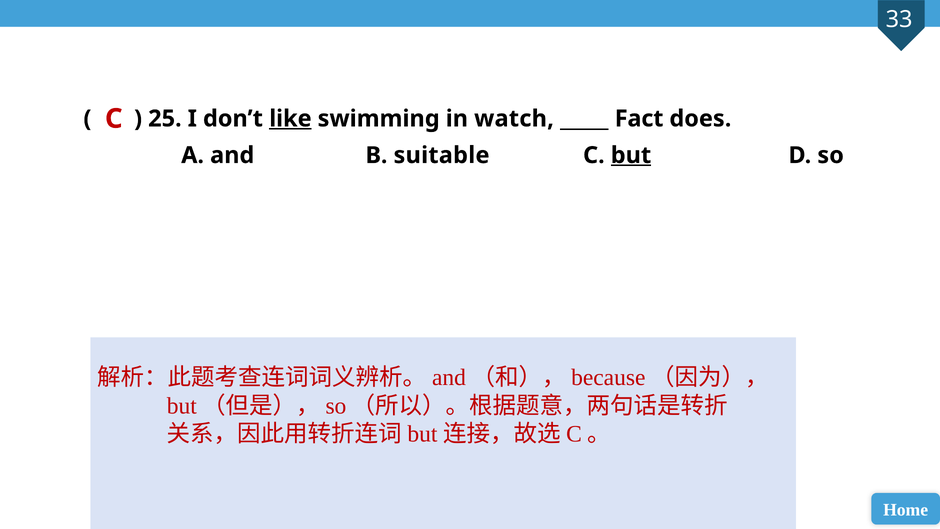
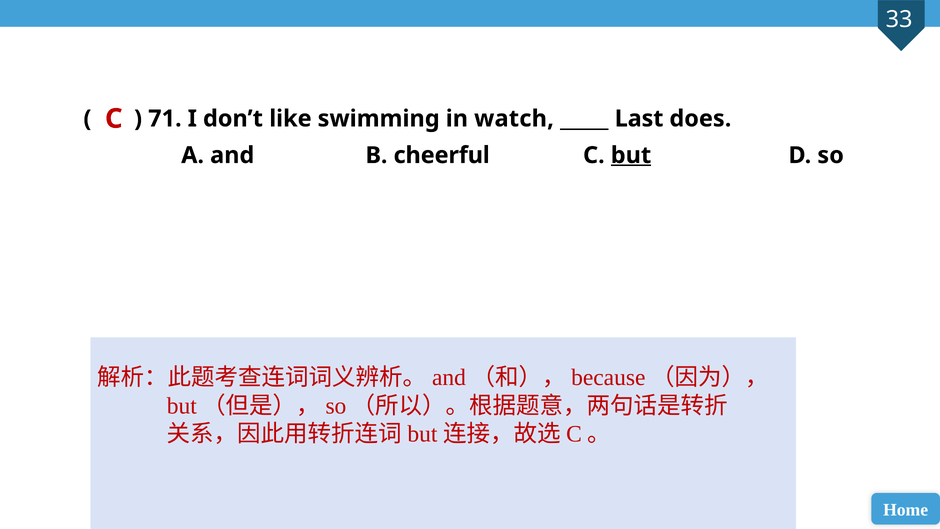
25: 25 -> 71
like underline: present -> none
Fact: Fact -> Last
suitable: suitable -> cheerful
